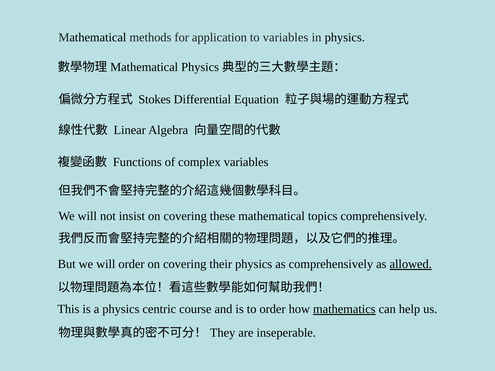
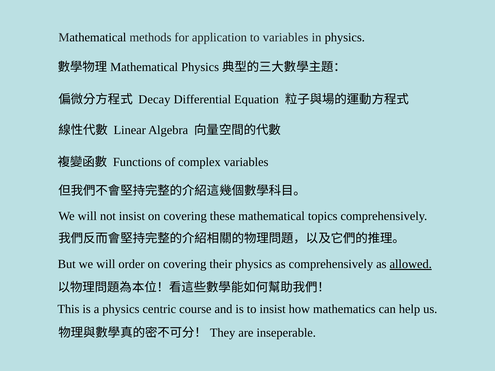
Stokes: Stokes -> Decay
to order: order -> insist
mathematics underline: present -> none
